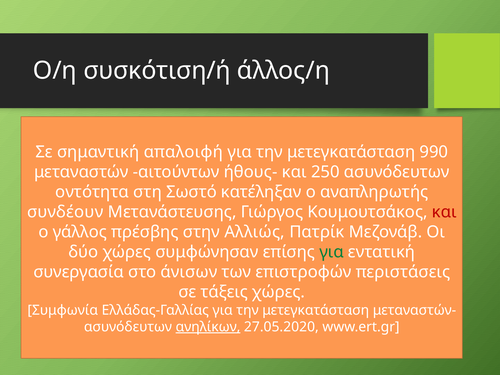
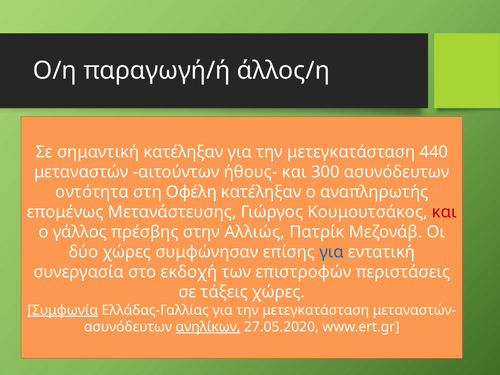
συσκότιση/ή: συσκότιση/ή -> παραγωγή/ή
σημαντική απαλοιφή: απαλοιφή -> κατέληξαν
990: 990 -> 440
250: 250 -> 300
Σωστό: Σωστό -> Οφέλη
συνδέουν: συνδέουν -> επομένως
για at (332, 252) colour: green -> blue
άνισων: άνισων -> εκδοχή
Συμφωνία underline: none -> present
